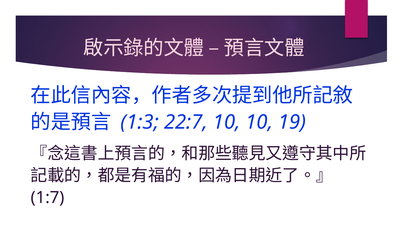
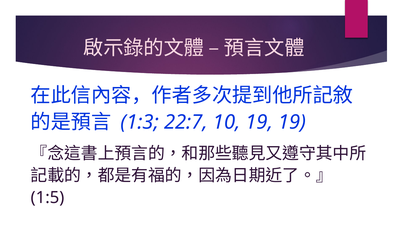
10 10: 10 -> 19
1:7: 1:7 -> 1:5
